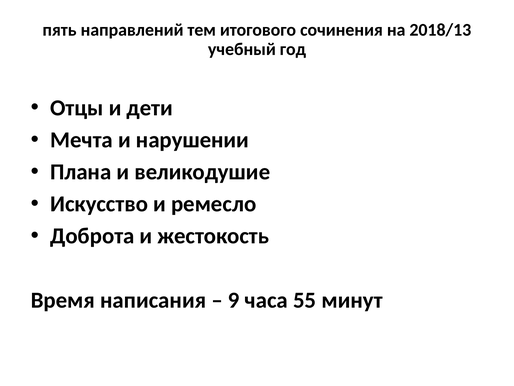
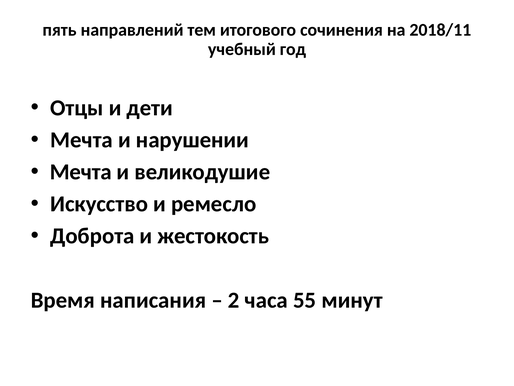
2018/13: 2018/13 -> 2018/11
Плана at (81, 172): Плана -> Мечта
9: 9 -> 2
